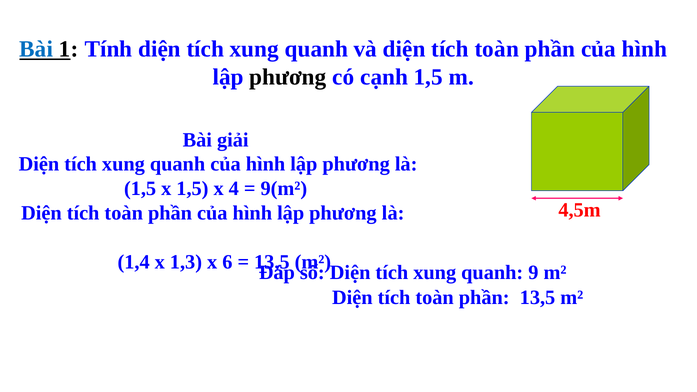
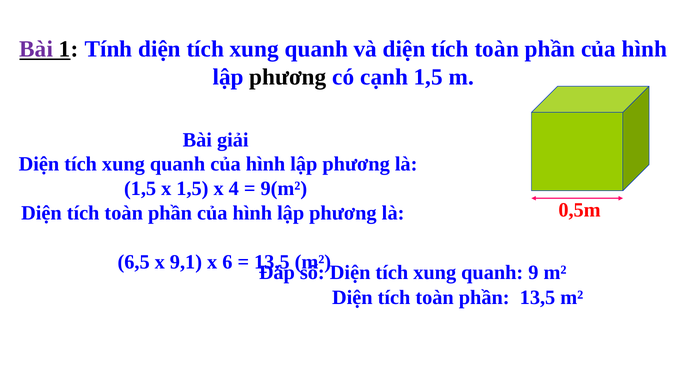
Bài at (36, 49) colour: blue -> purple
4,5m: 4,5m -> 0,5m
1,4: 1,4 -> 6,5
1,3: 1,3 -> 9,1
